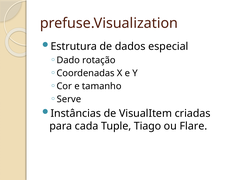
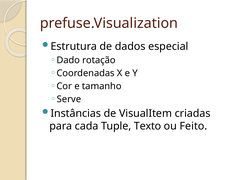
Tiago: Tiago -> Texto
Flare: Flare -> Feito
